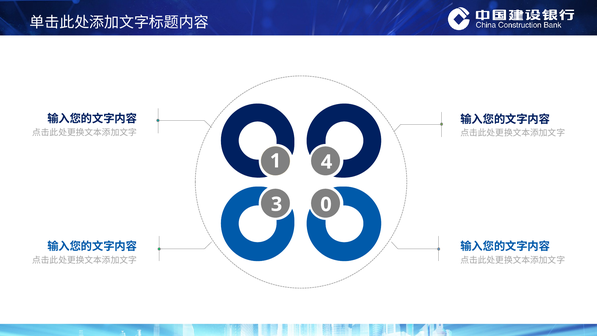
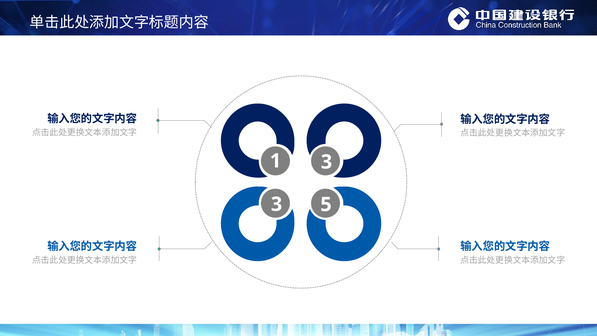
1 4: 4 -> 3
0: 0 -> 5
